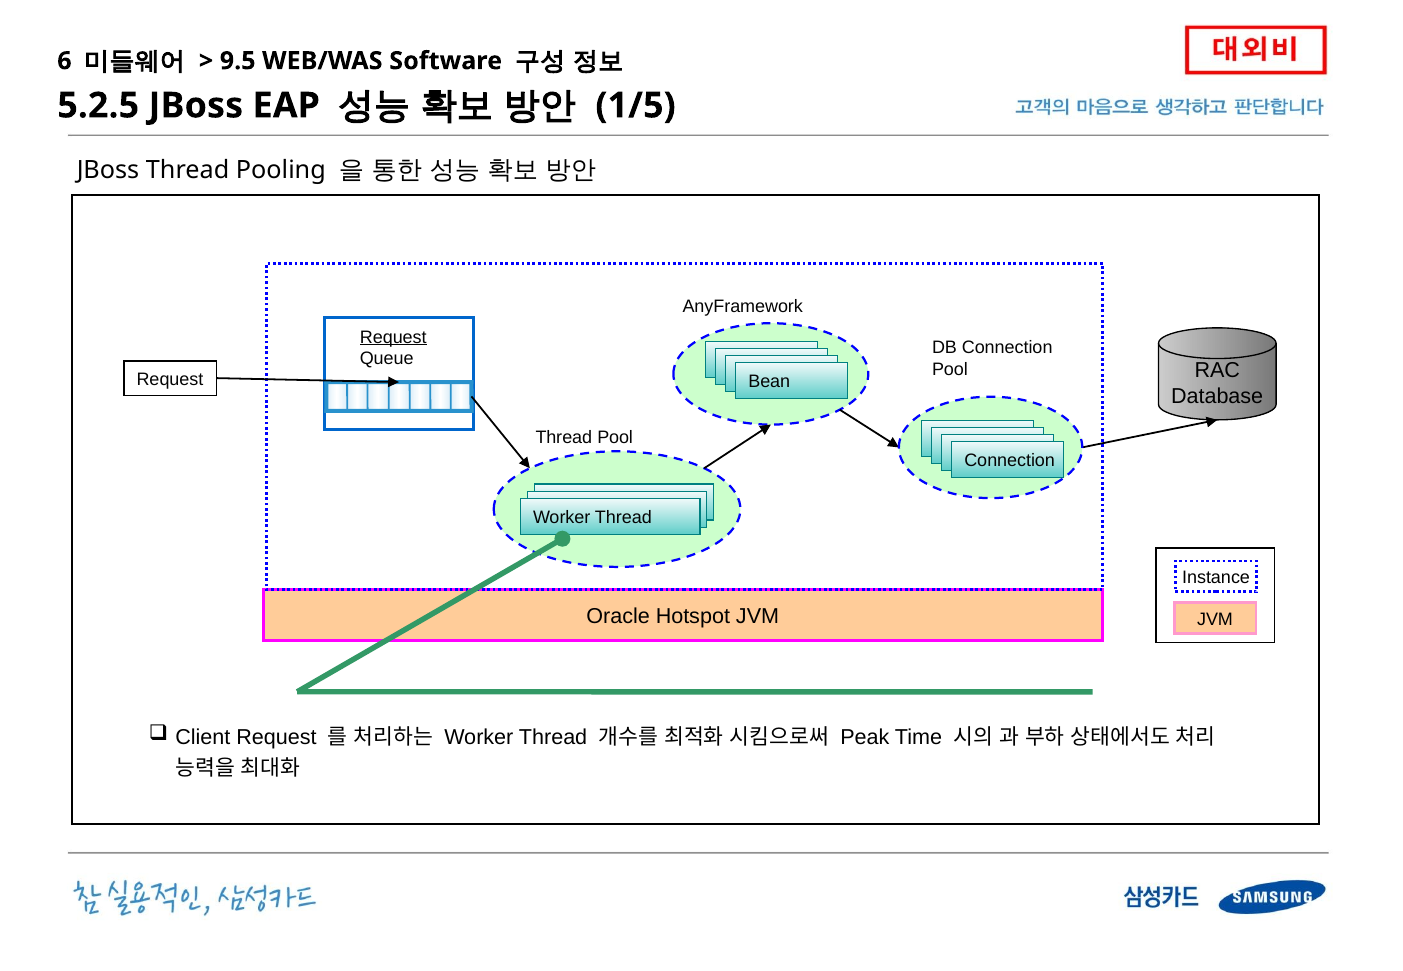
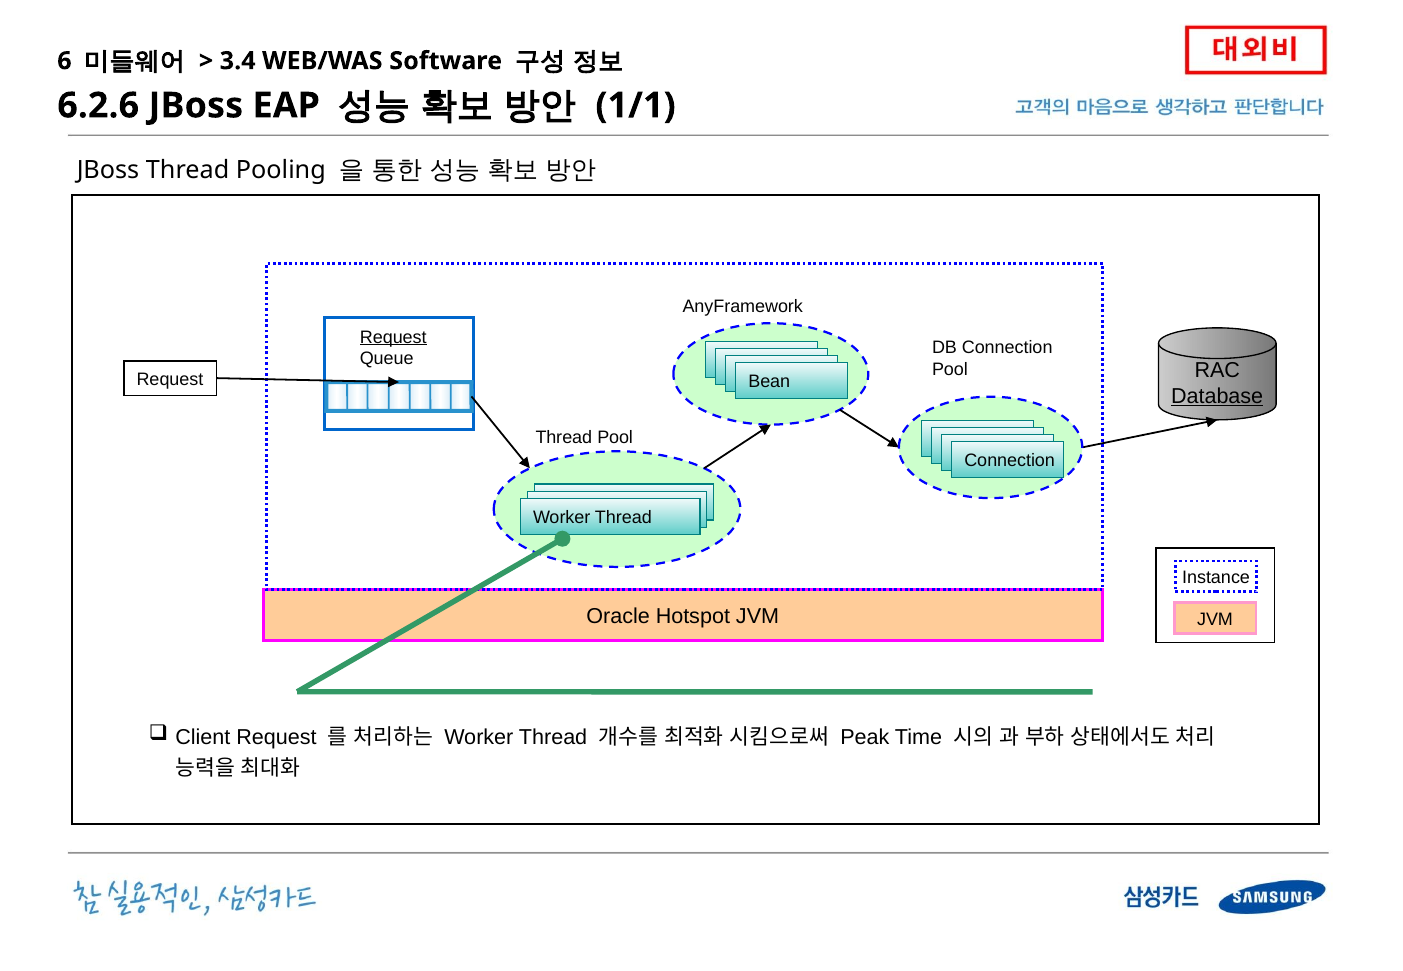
9.5: 9.5 -> 3.4
5.2.5: 5.2.5 -> 6.2.6
1/5: 1/5 -> 1/1
Database underline: none -> present
